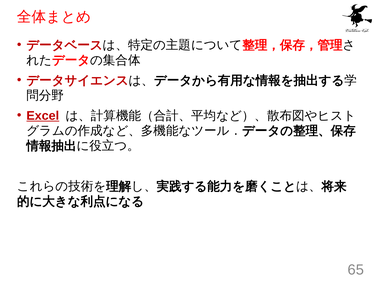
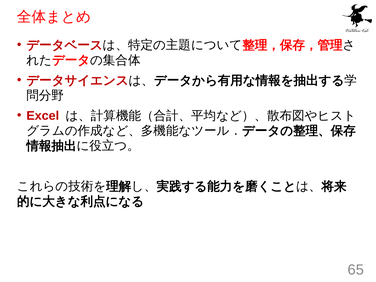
Excel underline: present -> none
